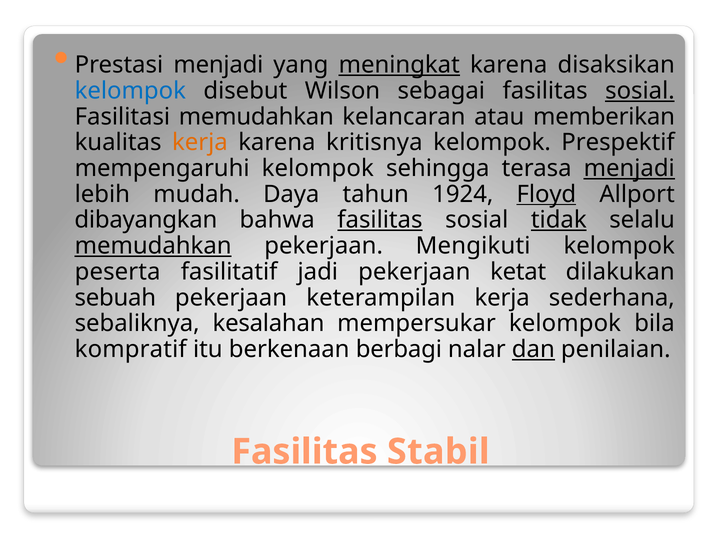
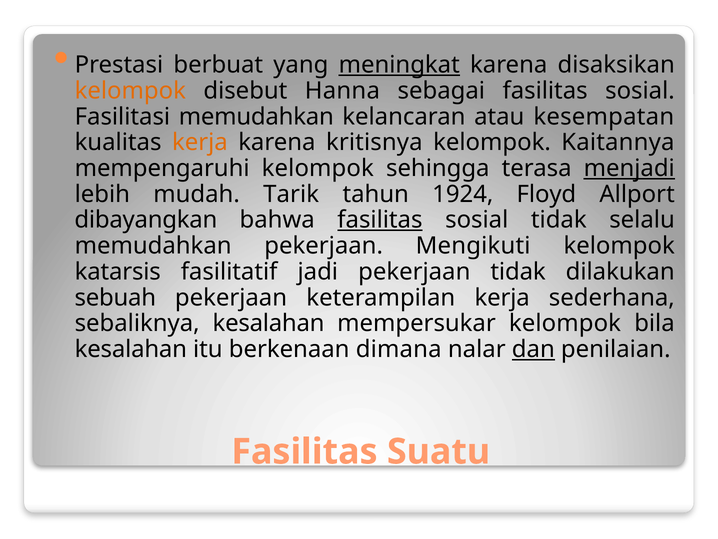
Prestasi menjadi: menjadi -> berbuat
kelompok at (130, 91) colour: blue -> orange
Wilson: Wilson -> Hanna
sosial at (640, 91) underline: present -> none
memberikan: memberikan -> kesempatan
Prespektif: Prespektif -> Kaitannya
Daya: Daya -> Tarik
Floyd underline: present -> none
tidak at (559, 220) underline: present -> none
memudahkan at (153, 246) underline: present -> none
peserta: peserta -> katarsis
pekerjaan ketat: ketat -> tidak
kompratif at (131, 349): kompratif -> kesalahan
berbagi: berbagi -> dimana
Stabil: Stabil -> Suatu
